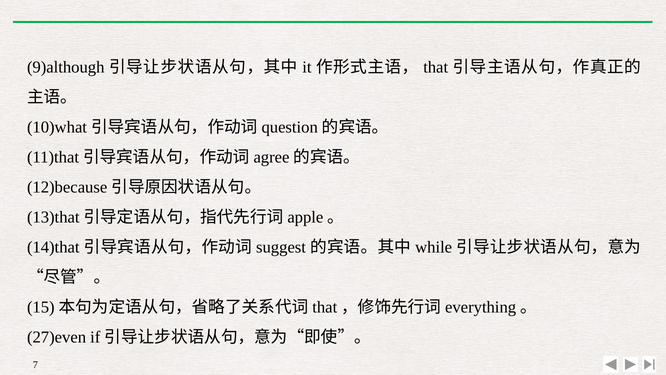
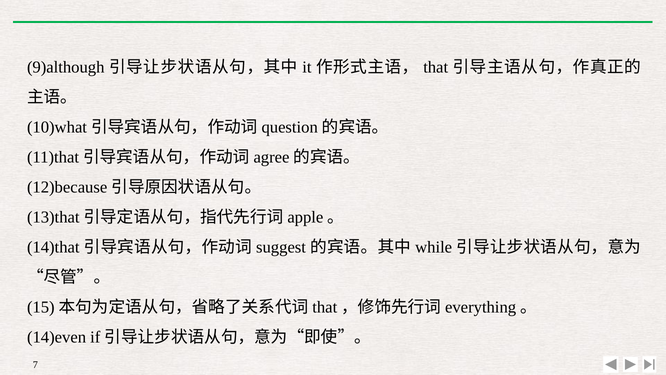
27)even: 27)even -> 14)even
